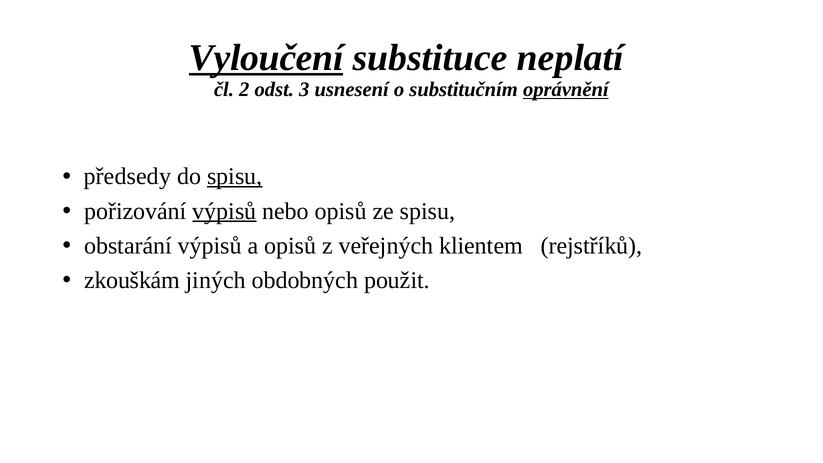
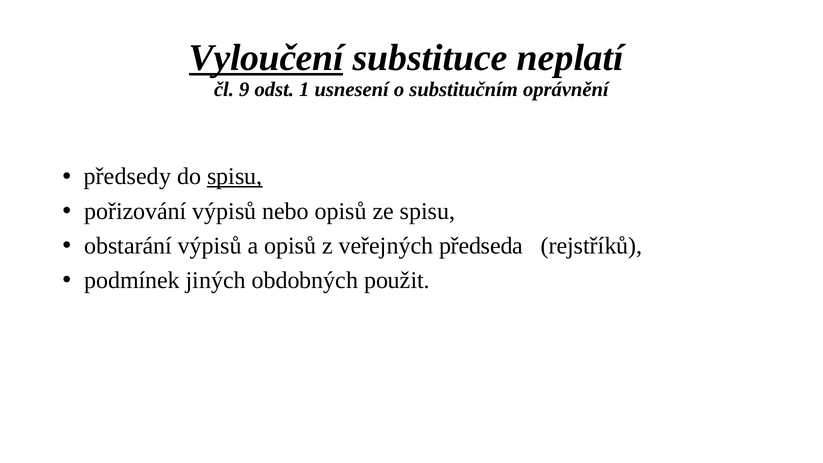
2: 2 -> 9
3: 3 -> 1
oprávnění underline: present -> none
výpisů at (224, 211) underline: present -> none
klientem: klientem -> předseda
zkouškám: zkouškám -> podmínek
